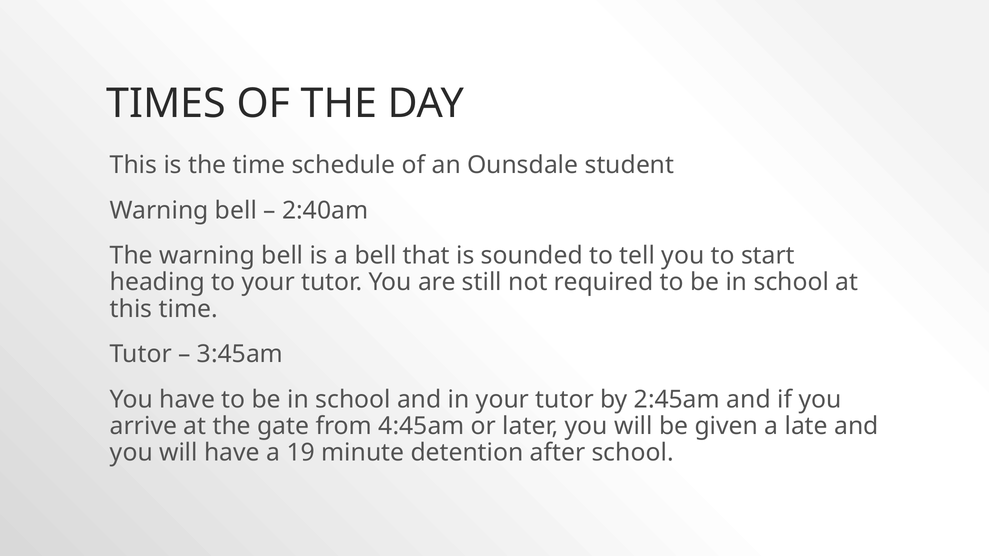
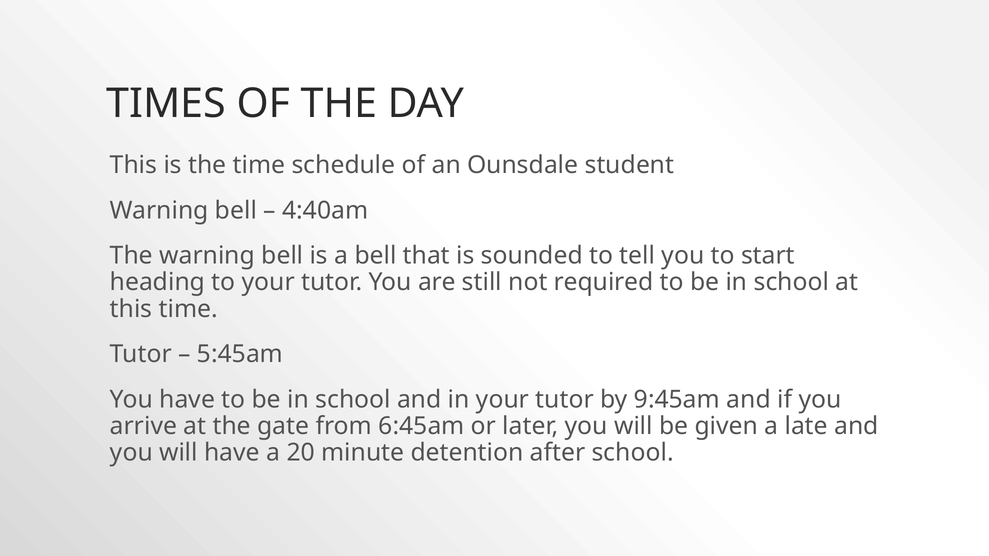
2:40am: 2:40am -> 4:40am
3:45am: 3:45am -> 5:45am
2:45am: 2:45am -> 9:45am
4:45am: 4:45am -> 6:45am
19: 19 -> 20
